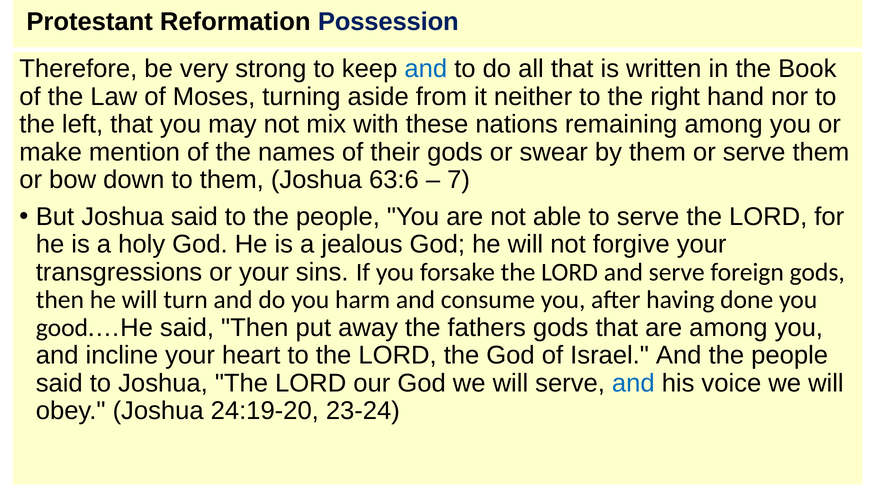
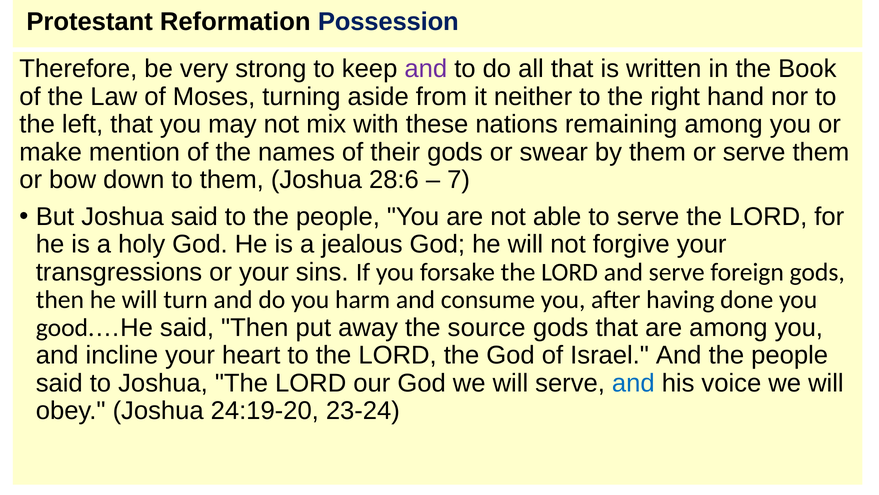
and at (426, 69) colour: blue -> purple
63:6: 63:6 -> 28:6
fathers: fathers -> source
